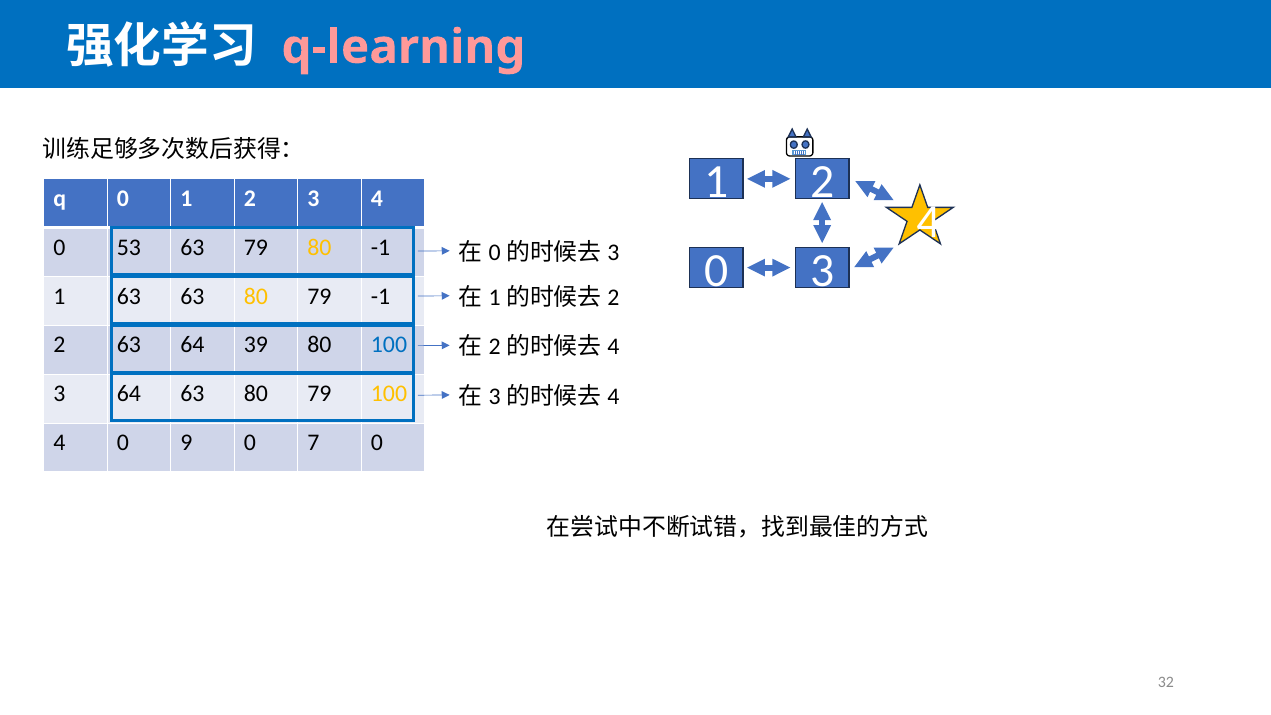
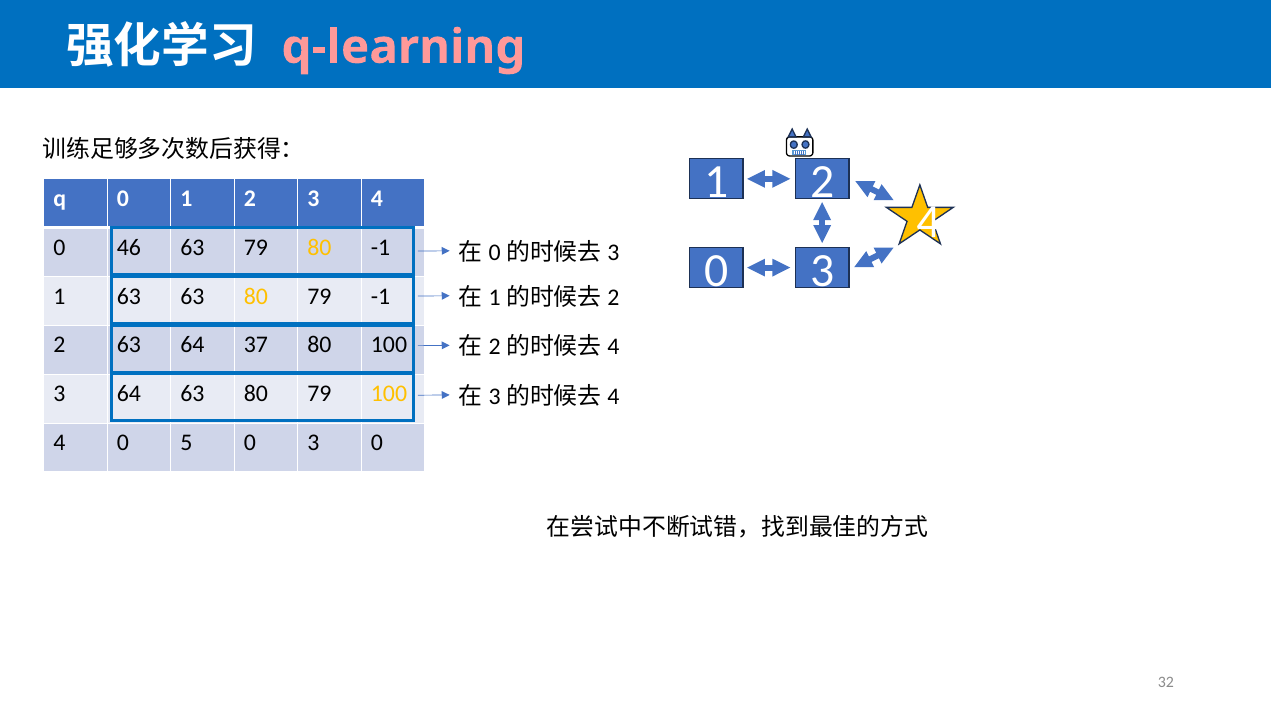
53: 53 -> 46
39: 39 -> 37
100 at (389, 345) colour: blue -> black
9: 9 -> 5
0 7: 7 -> 3
